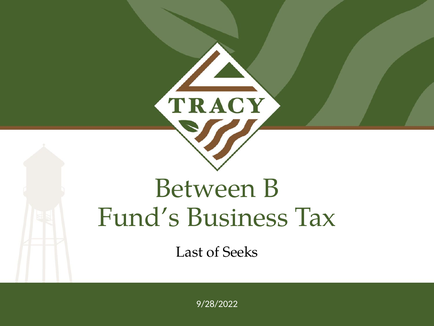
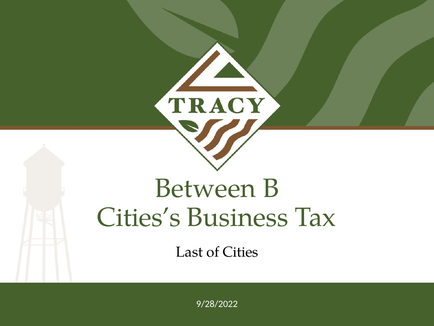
Fund’s: Fund’s -> Cities’s
Seeks: Seeks -> Cities
